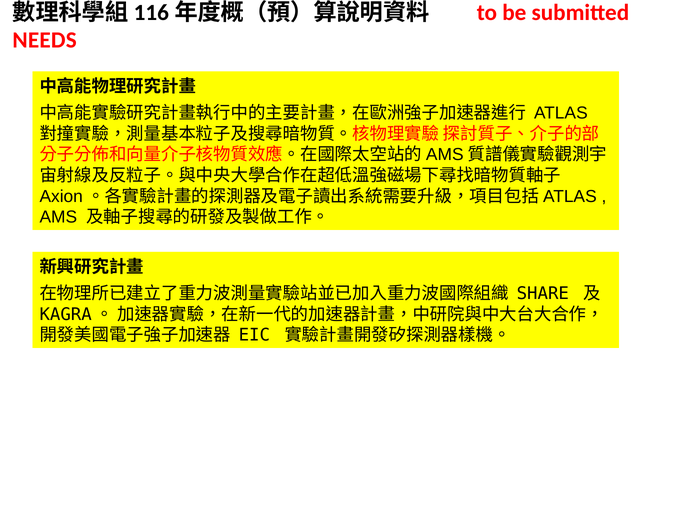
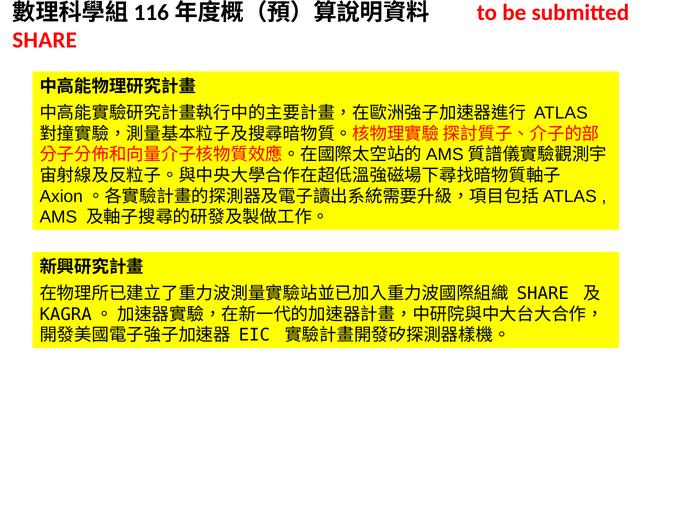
NEEDS at (45, 40): NEEDS -> SHARE
